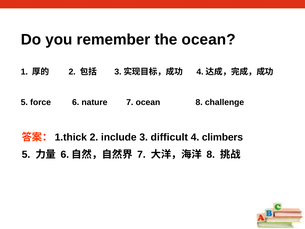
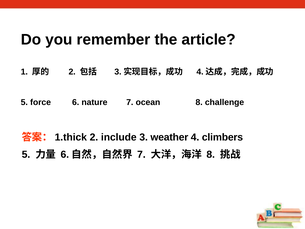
the ocean: ocean -> article
difficult: difficult -> weather
